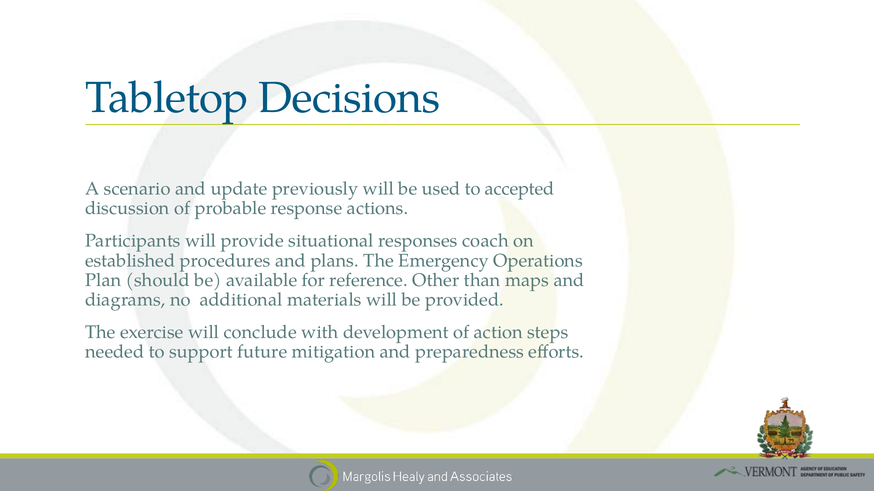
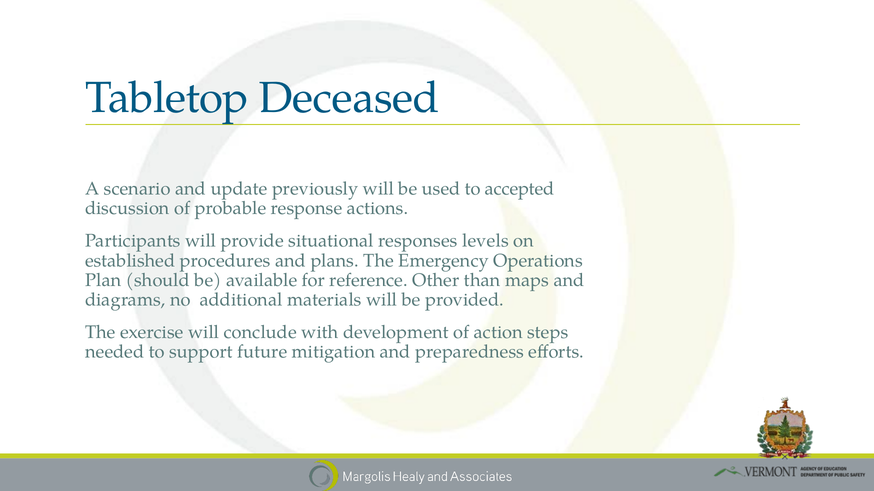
Decisions: Decisions -> Deceased
coach: coach -> levels
